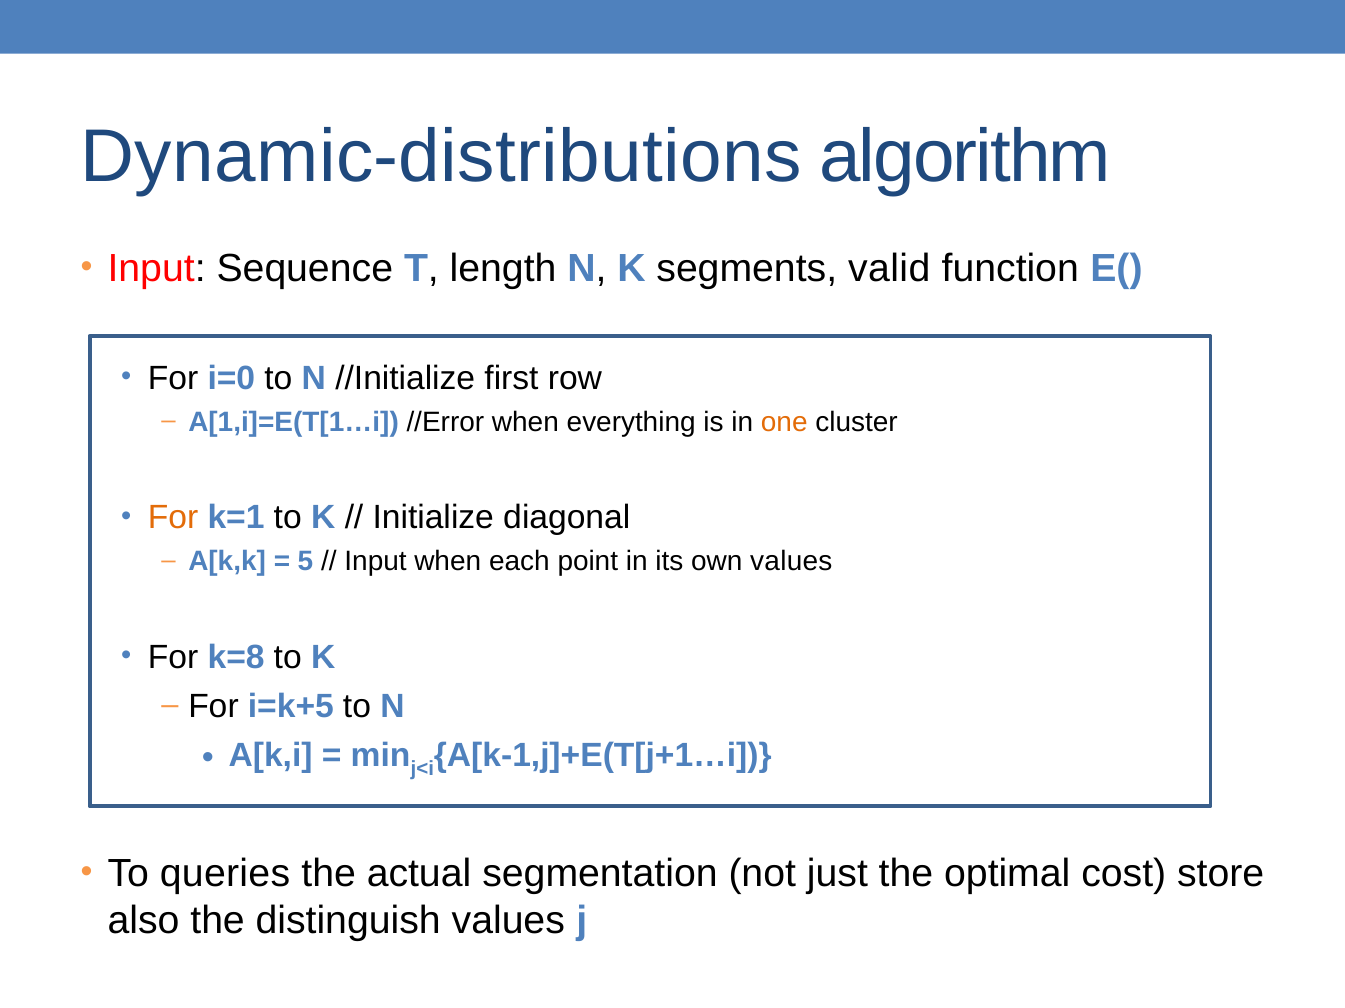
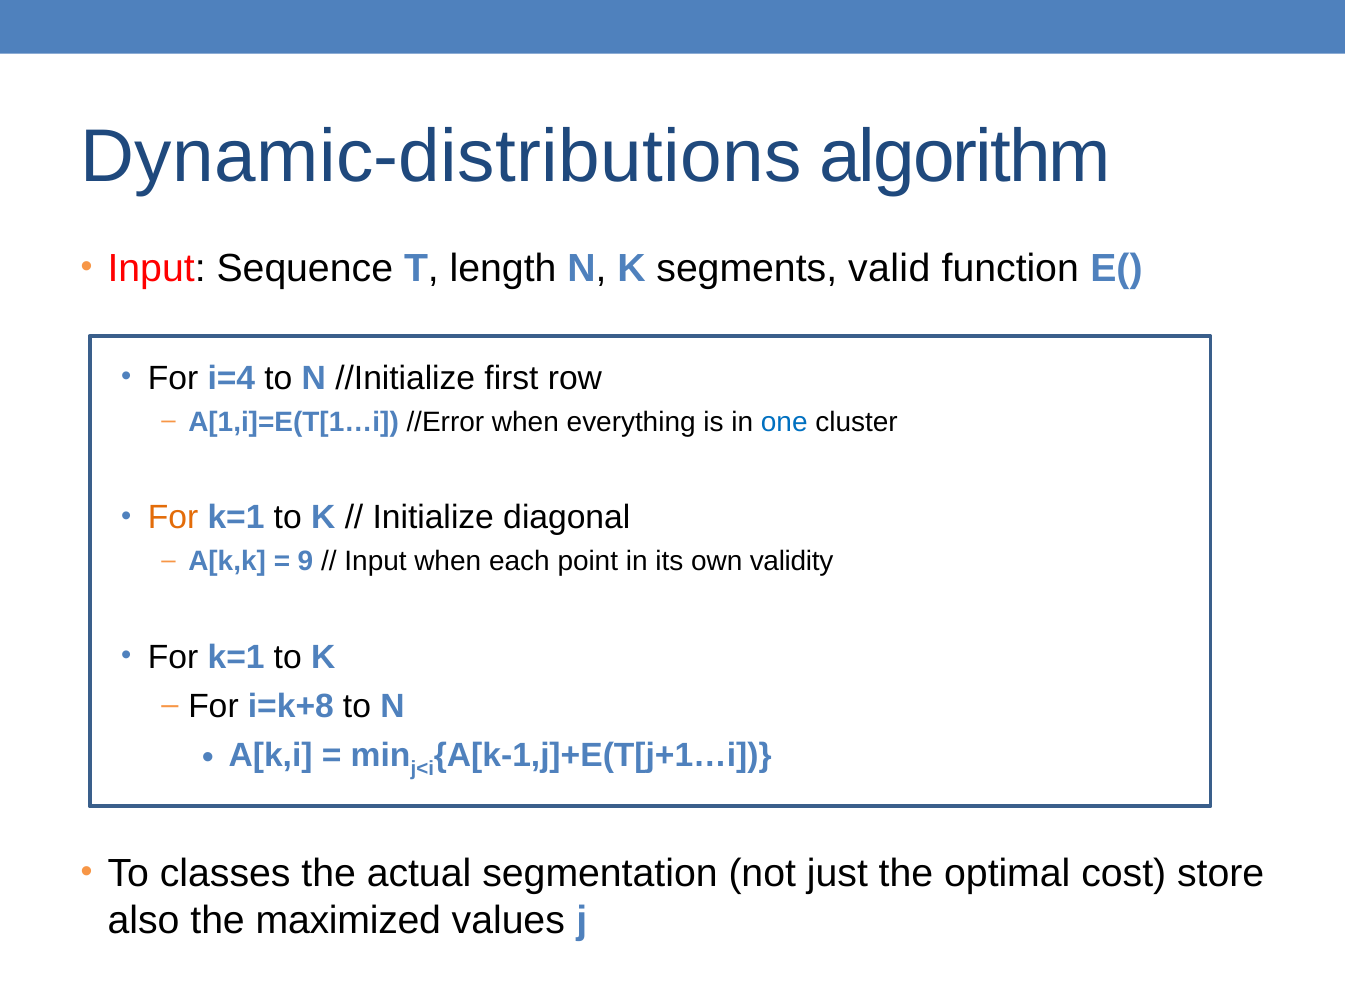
i=0: i=0 -> i=4
one colour: orange -> blue
5: 5 -> 9
own values: values -> validity
k=8 at (236, 658): k=8 -> k=1
i=k+5: i=k+5 -> i=k+8
queries: queries -> classes
distinguish: distinguish -> maximized
